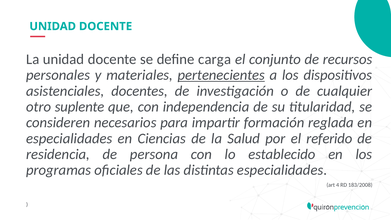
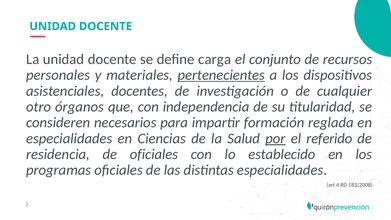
suplente: suplente -> órganos
por underline: none -> present
de persona: persona -> oficiales
